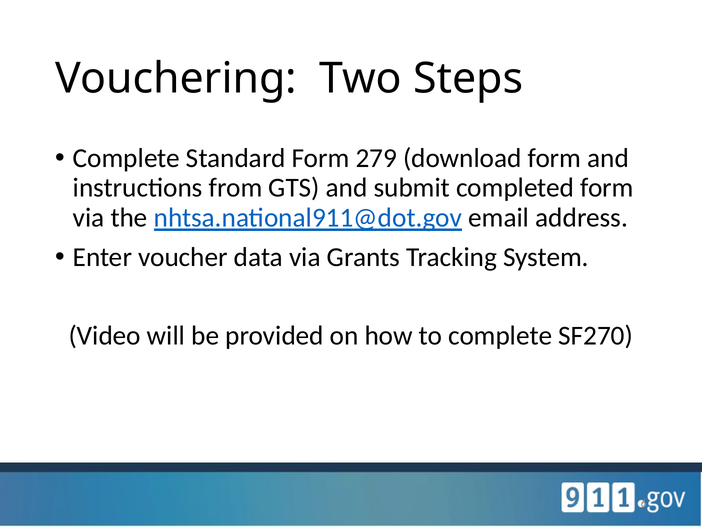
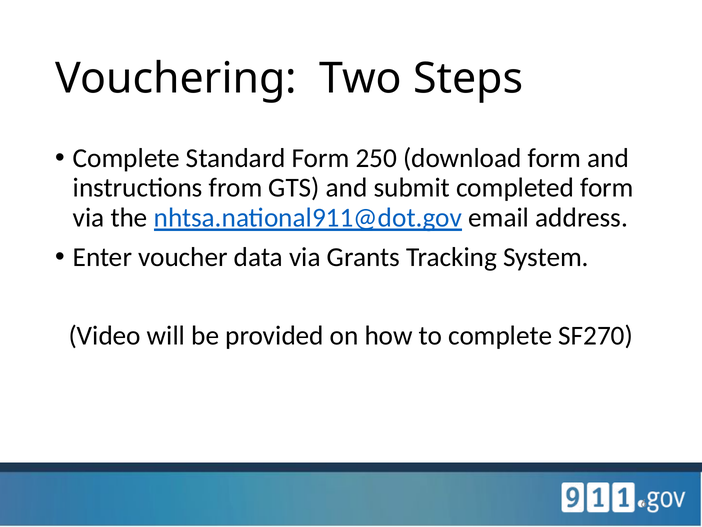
279: 279 -> 250
